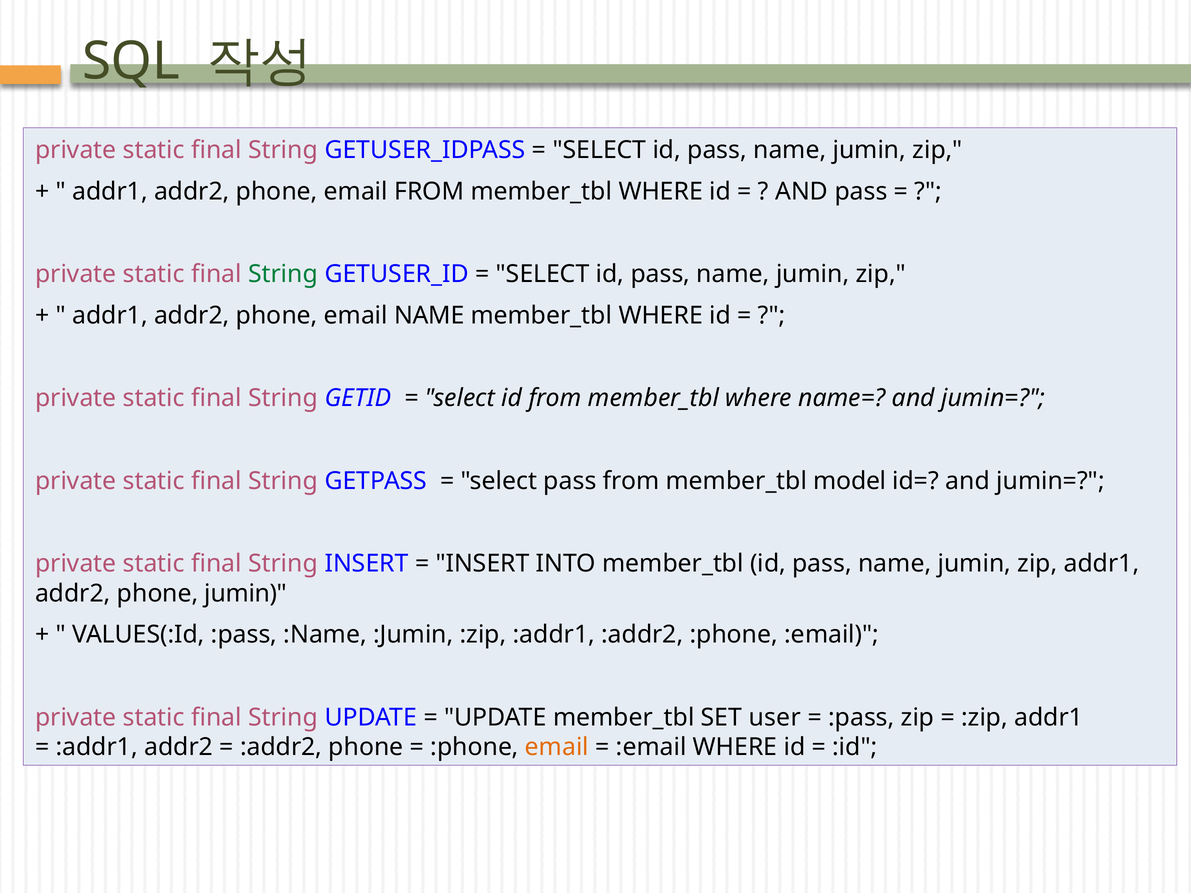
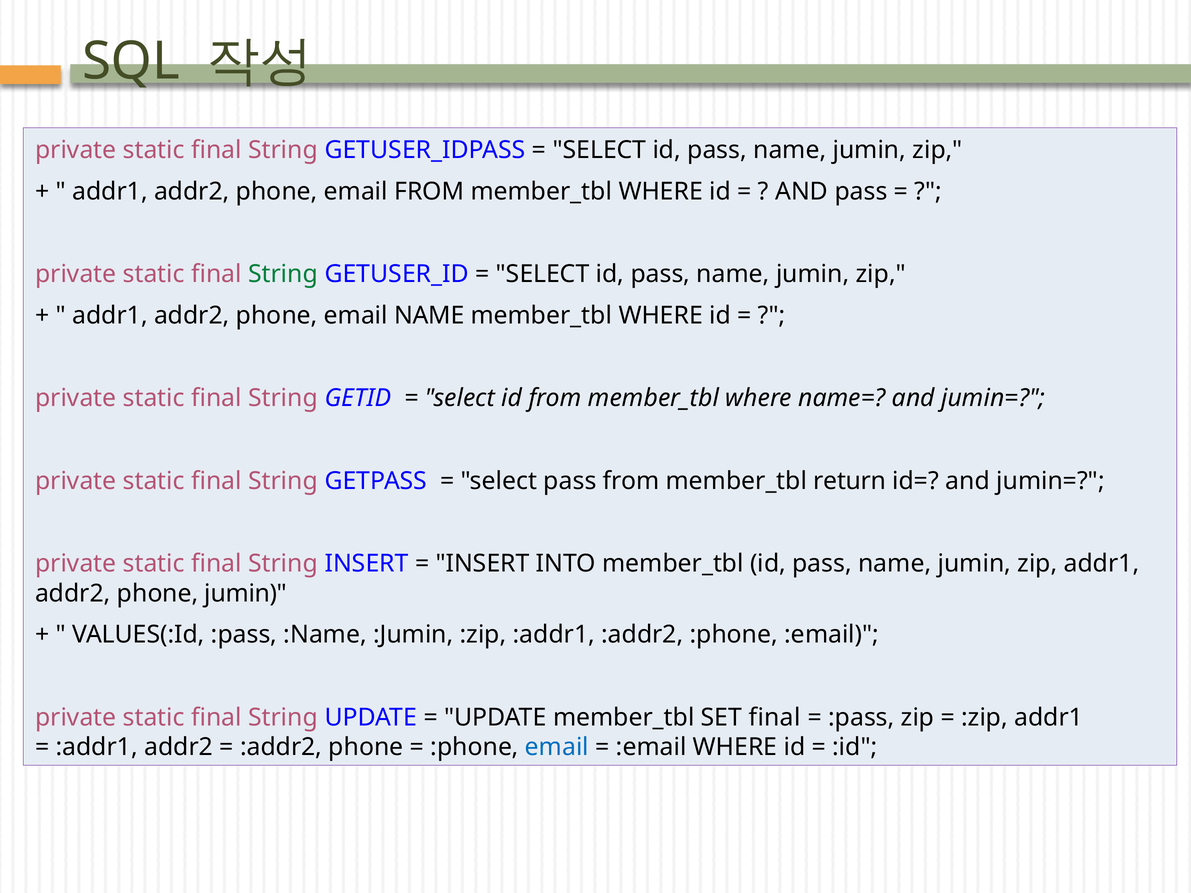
model: model -> return
SET user: user -> final
email at (557, 747) colour: orange -> blue
